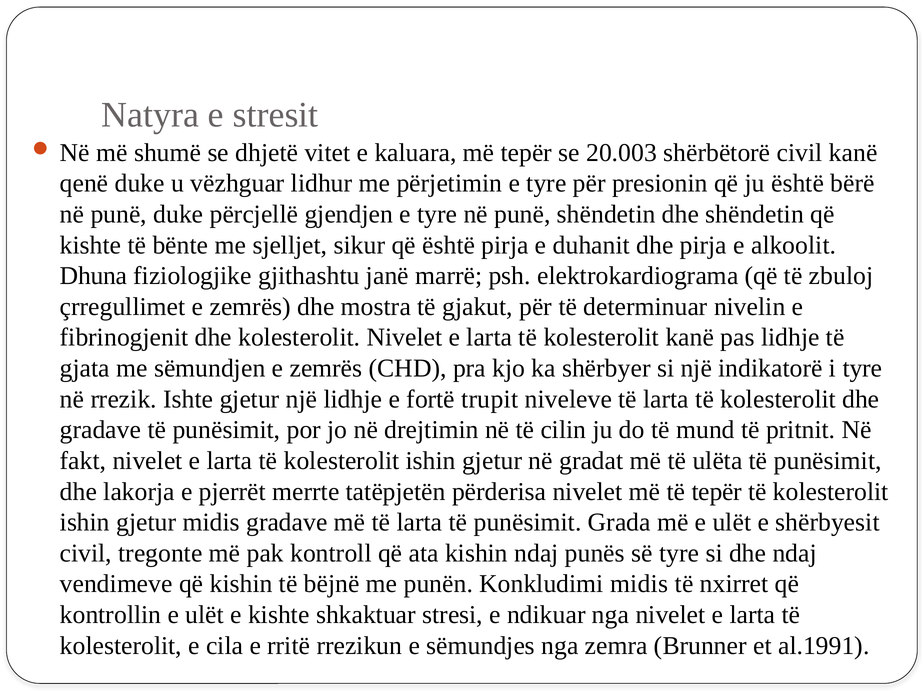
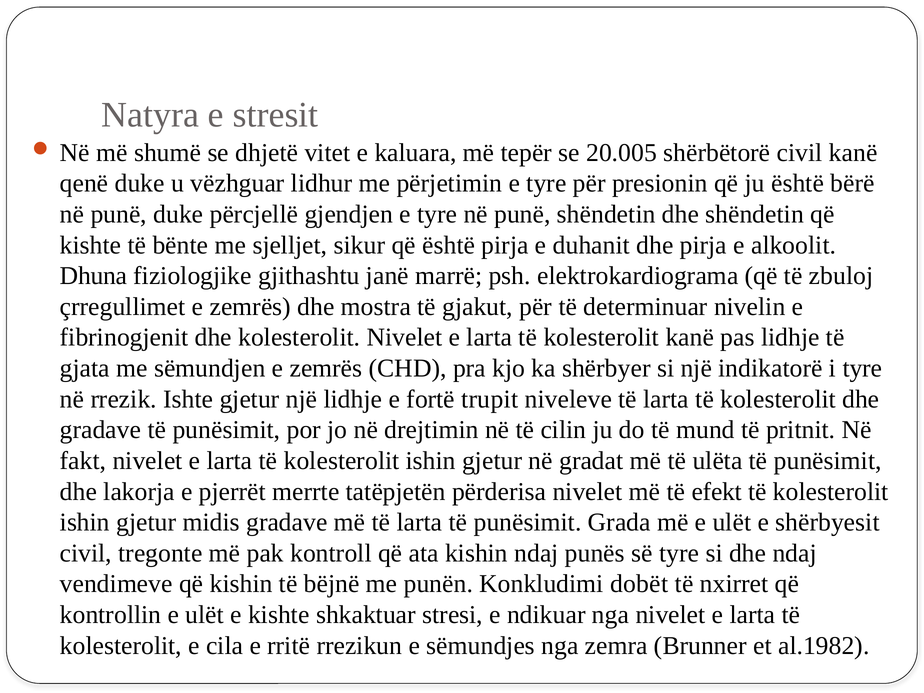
20.003: 20.003 -> 20.005
të tepër: tepër -> efekt
Konkludimi midis: midis -> dobët
al.1991: al.1991 -> al.1982
